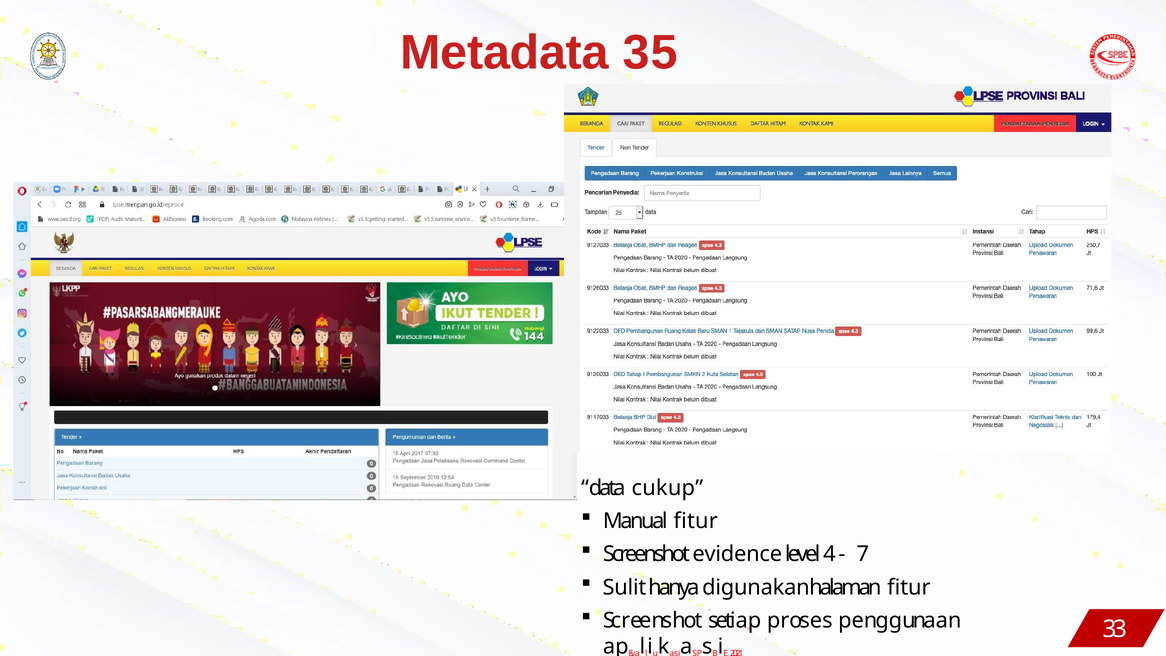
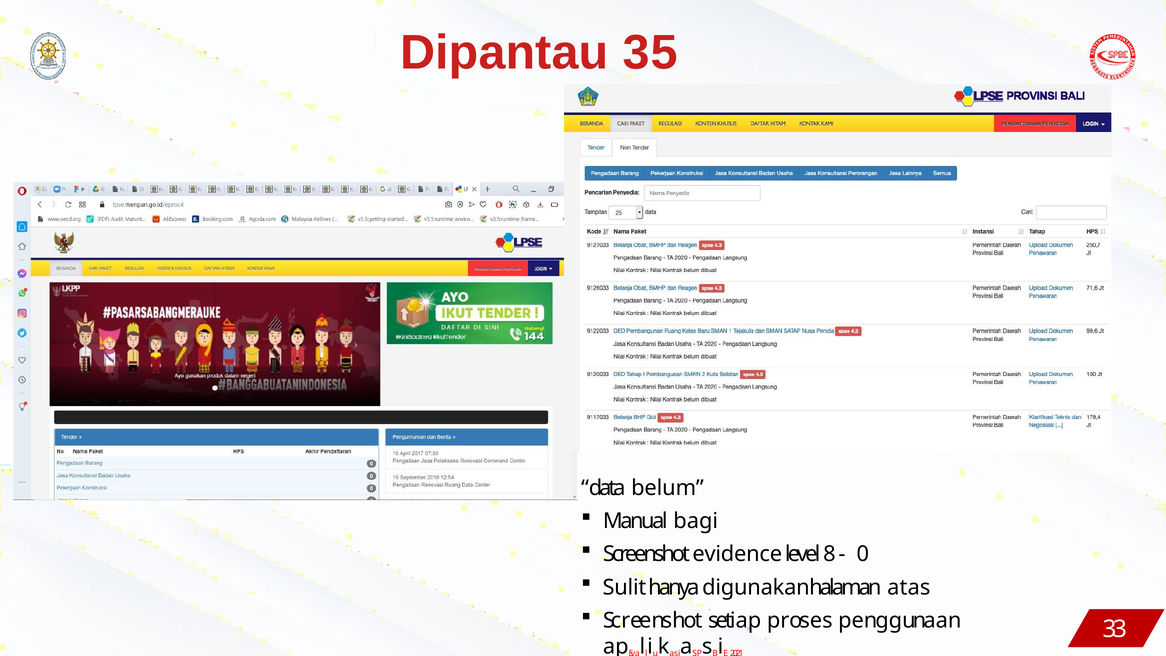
Metadata: Metadata -> Dipantau
cukup: cukup -> belum
Manual fitur: fitur -> bagi
4: 4 -> 8
7: 7 -> 0
halaman fitur: fitur -> atas
